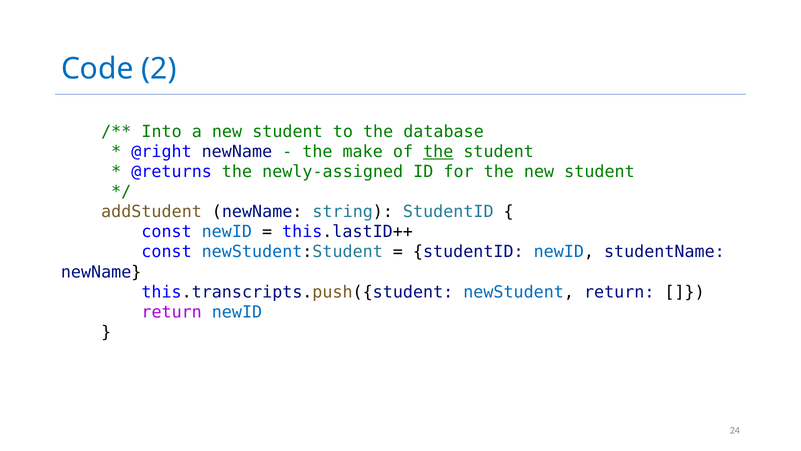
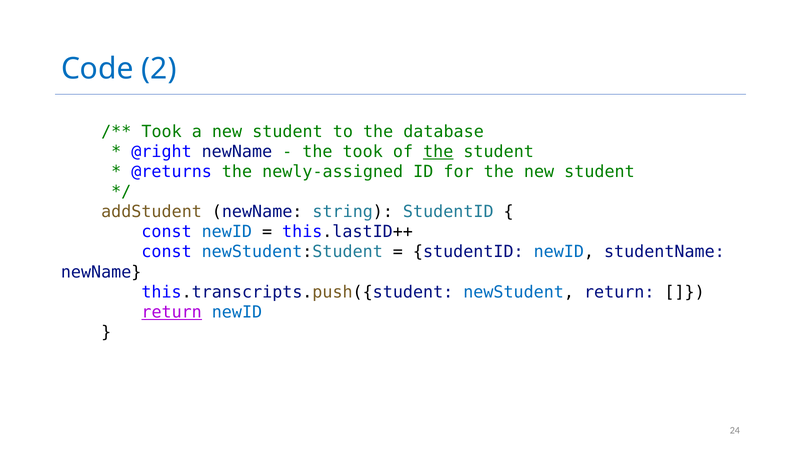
Into at (162, 132): Into -> Took
the make: make -> took
return at (172, 312) underline: none -> present
